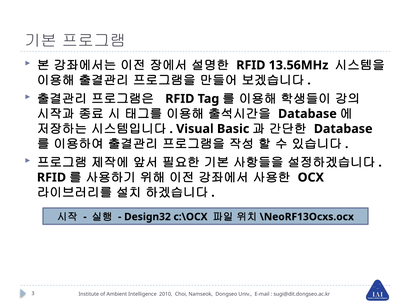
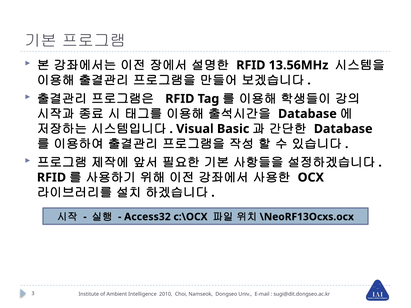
Design32: Design32 -> Access32
